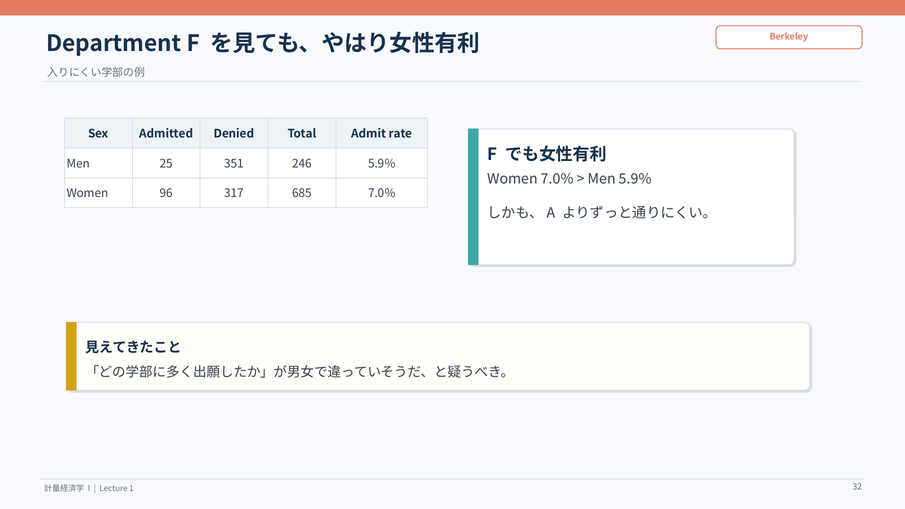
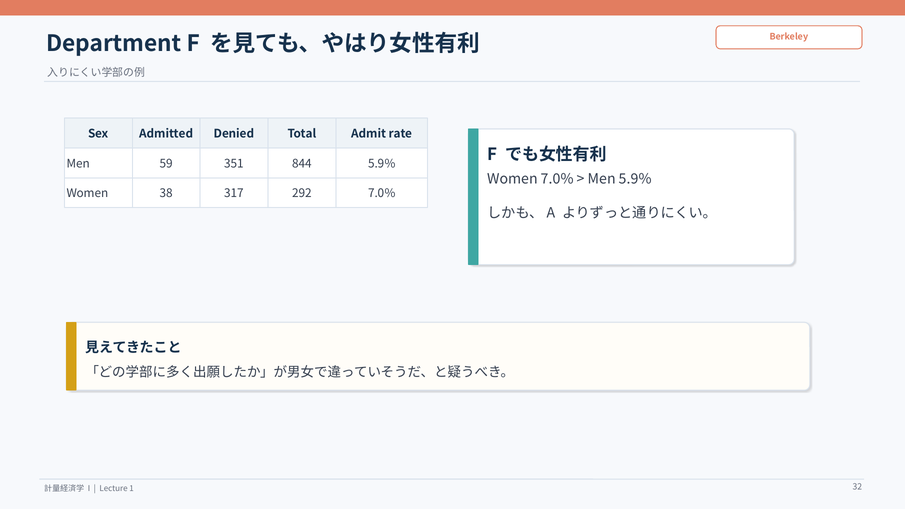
25: 25 -> 59
246: 246 -> 844
96: 96 -> 38
685: 685 -> 292
